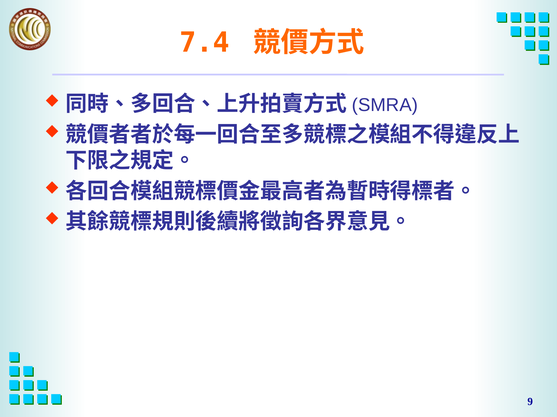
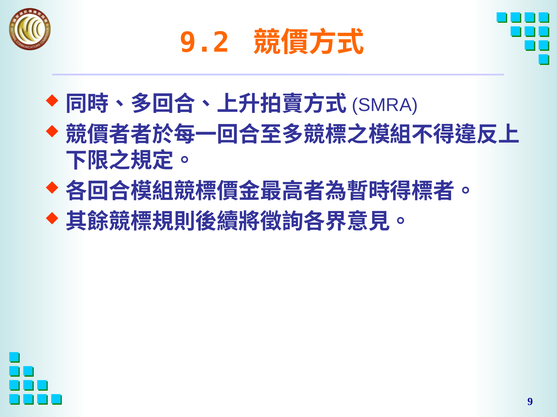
7.4: 7.4 -> 9.2
